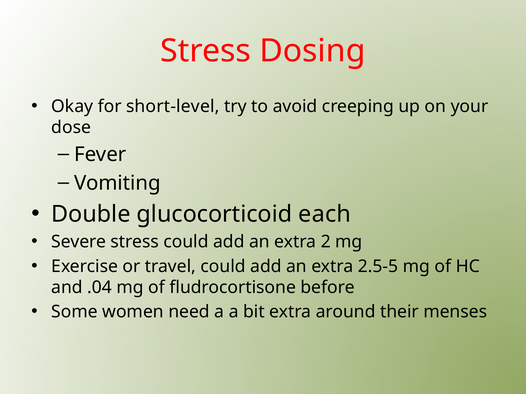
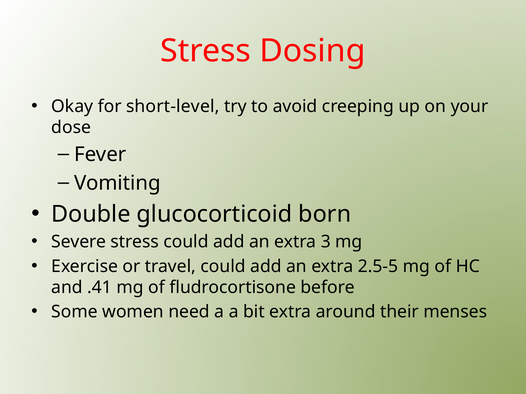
each: each -> born
2: 2 -> 3
.04: .04 -> .41
